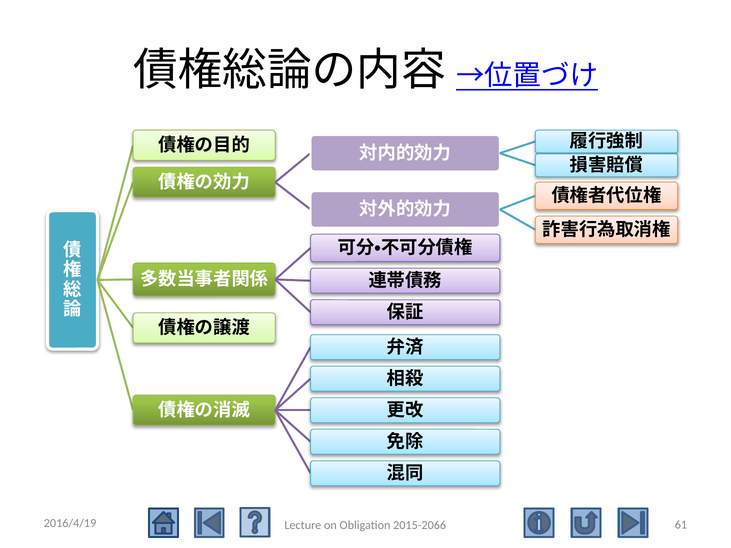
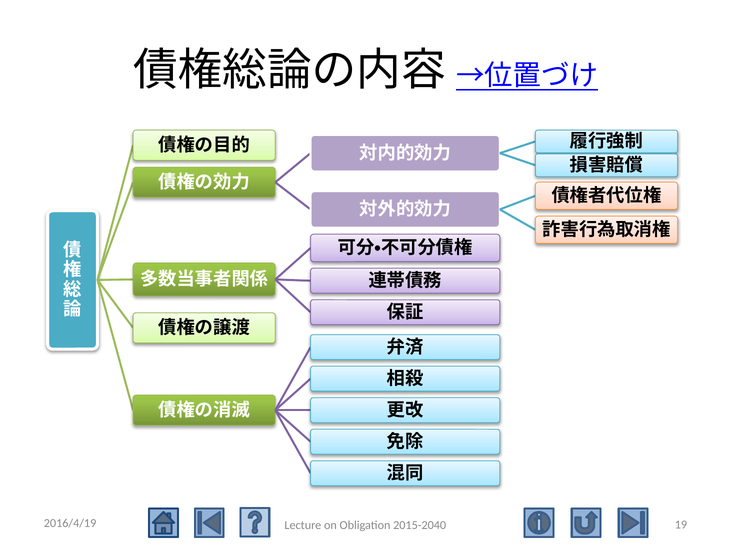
61: 61 -> 19
2015-2066: 2015-2066 -> 2015-2040
